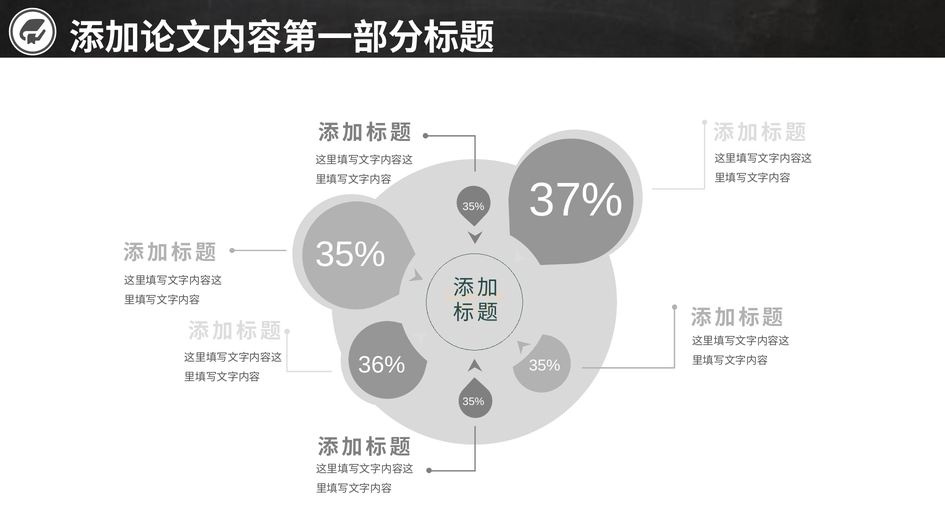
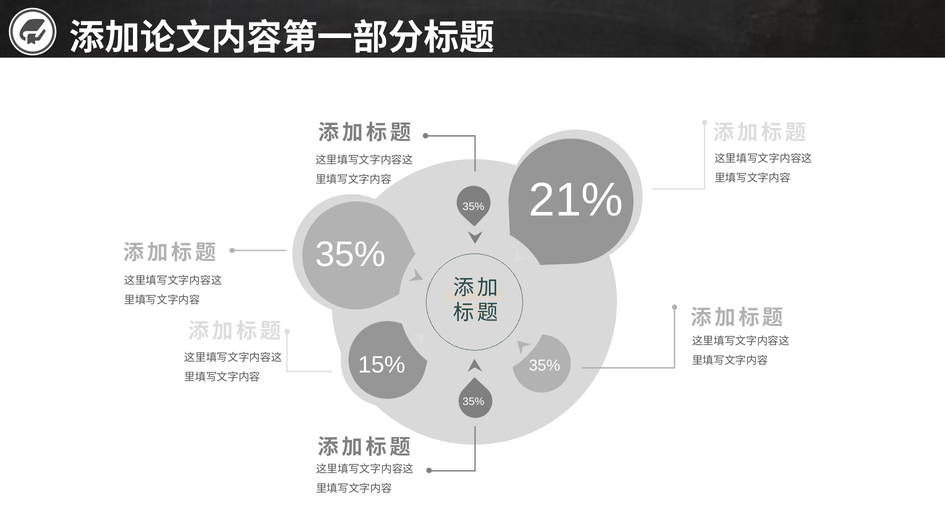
37%: 37% -> 21%
36%: 36% -> 15%
